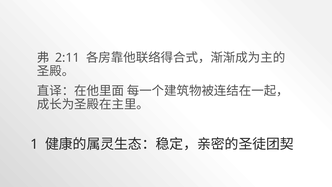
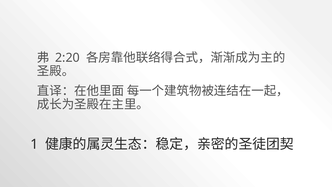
2:11: 2:11 -> 2:20
